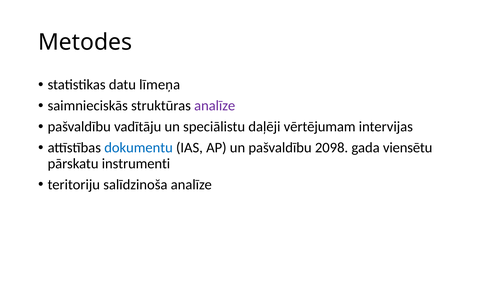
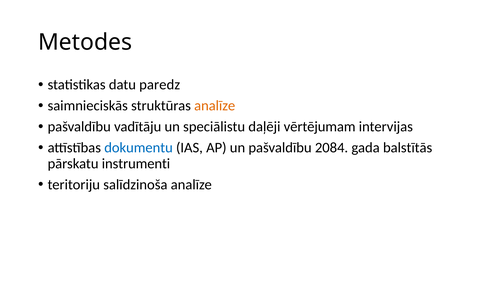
līmeņa: līmeņa -> paredz
analīze at (215, 106) colour: purple -> orange
2098: 2098 -> 2084
viensētu: viensētu -> balstītās
